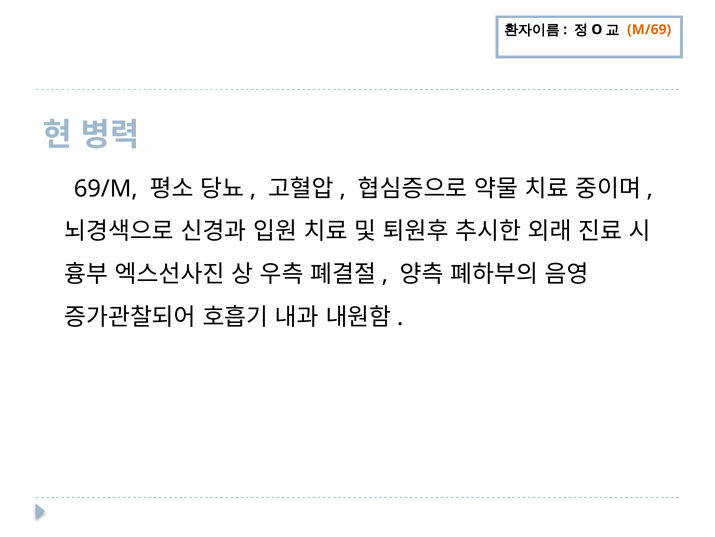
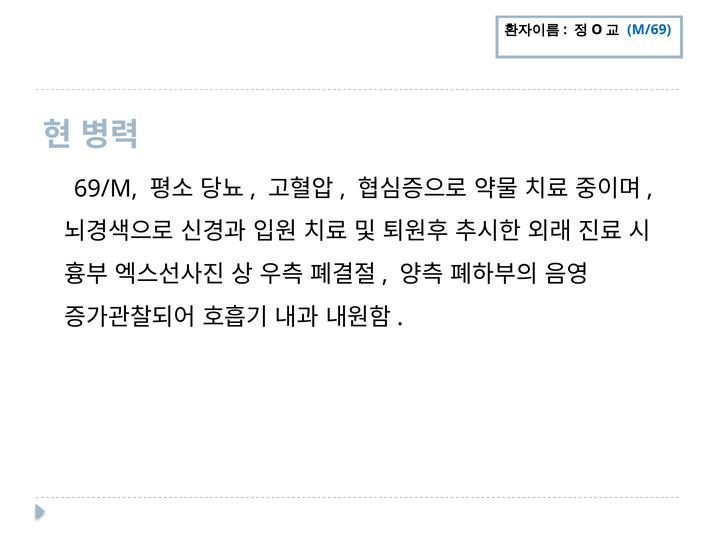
M/69 colour: orange -> blue
